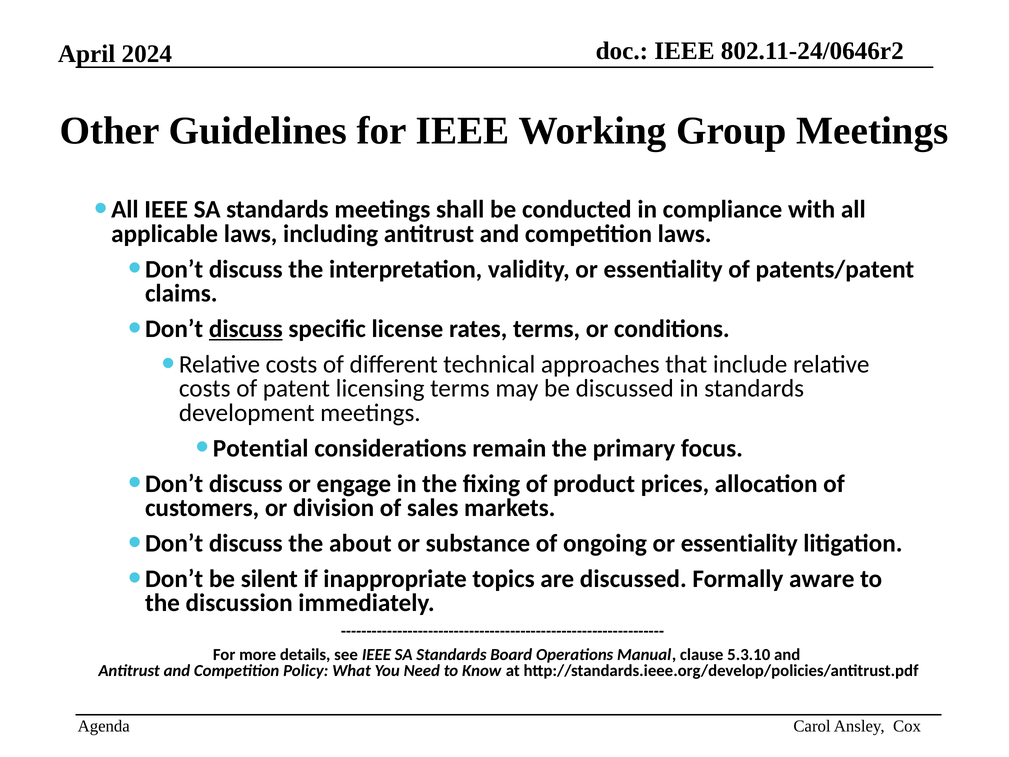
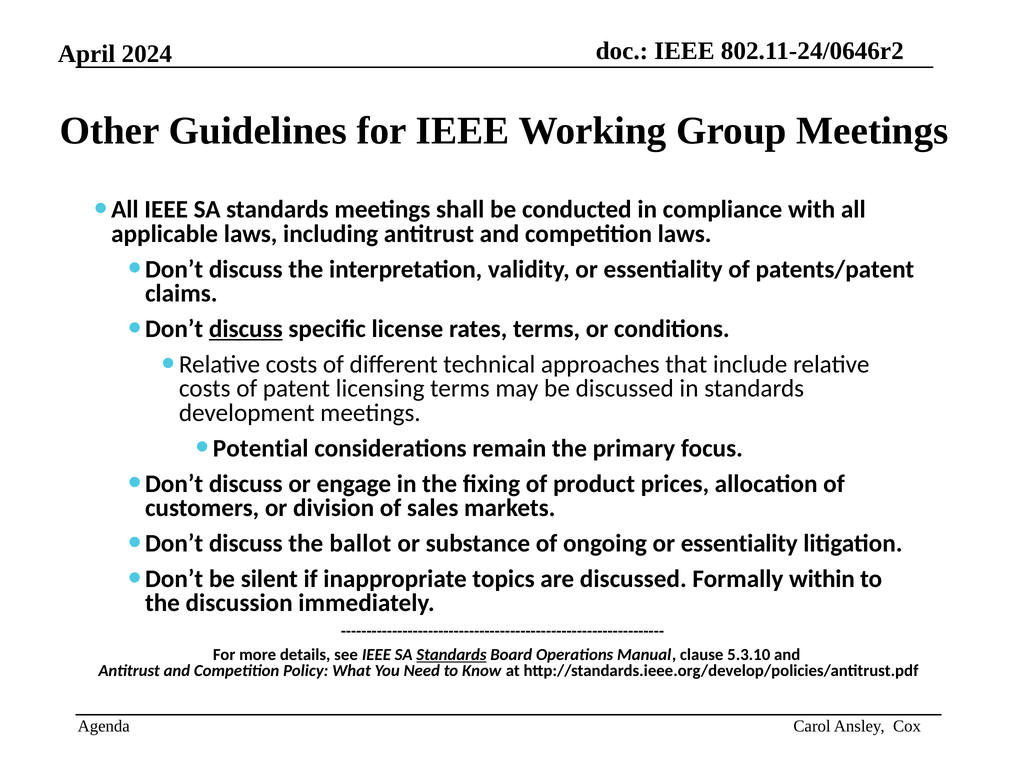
about: about -> ballot
aware: aware -> within
Standards at (451, 654) underline: none -> present
